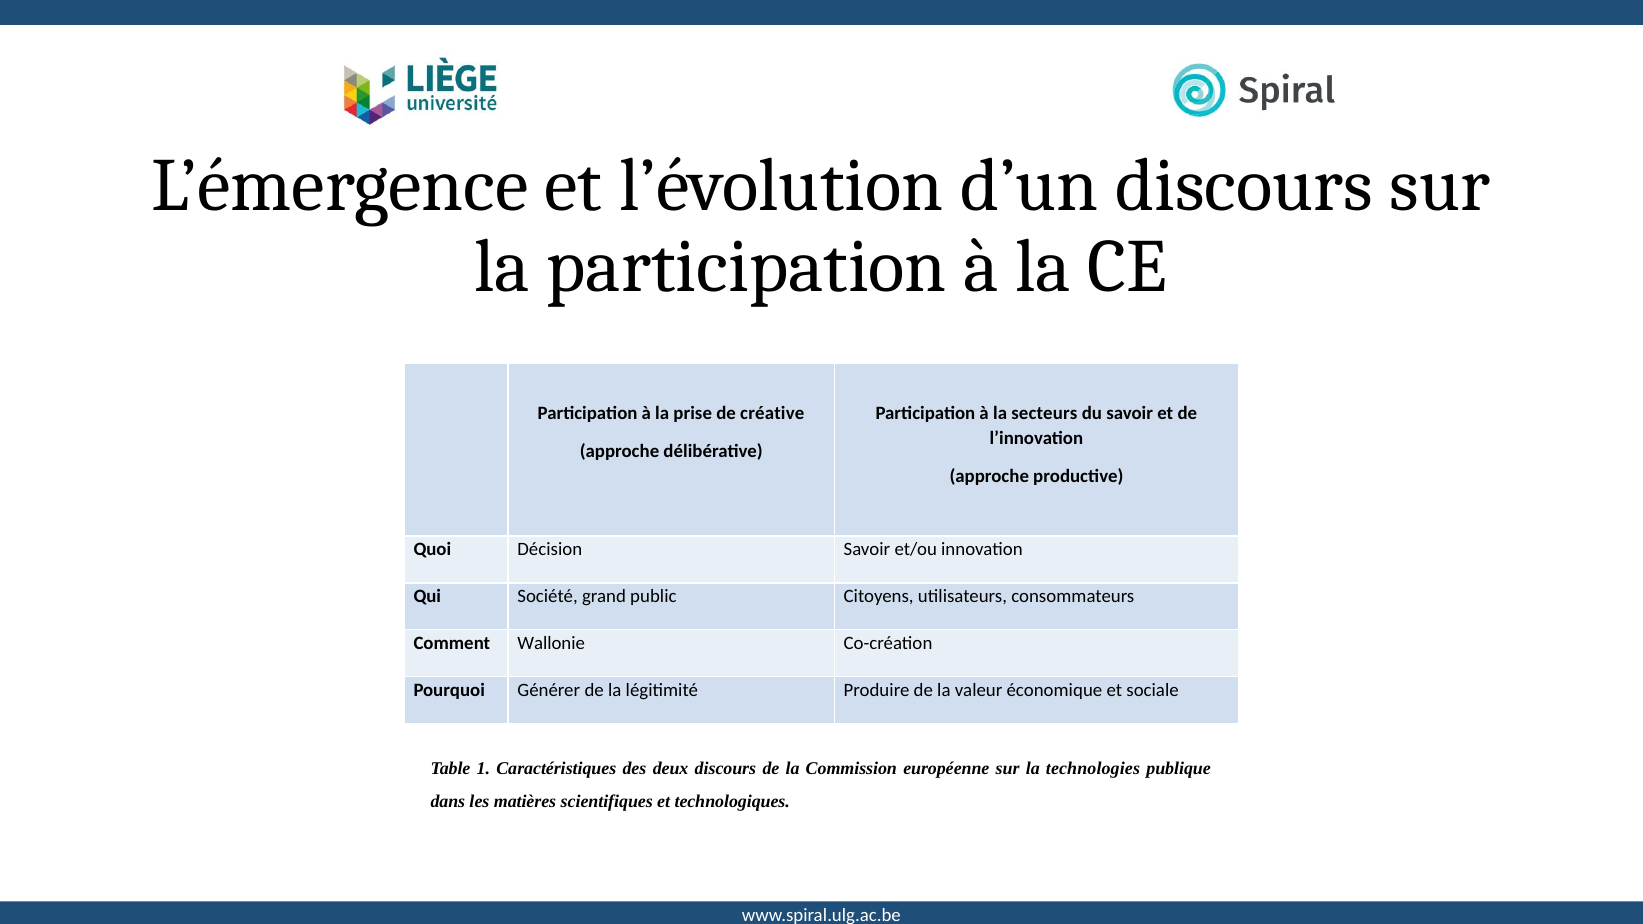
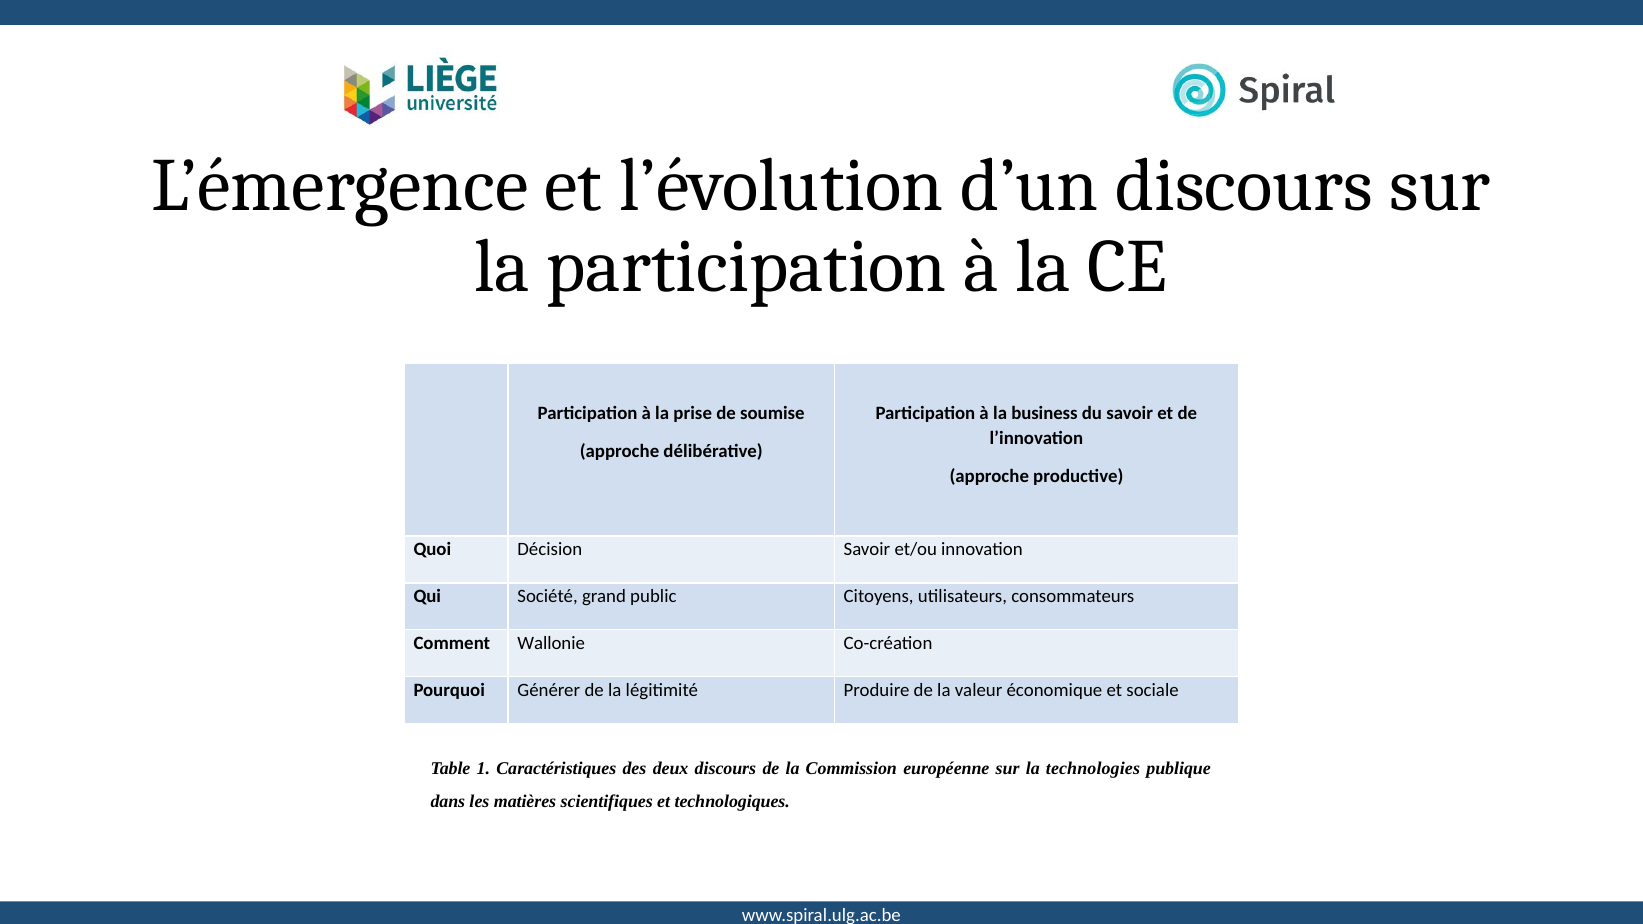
créative: créative -> soumise
secteurs: secteurs -> business
